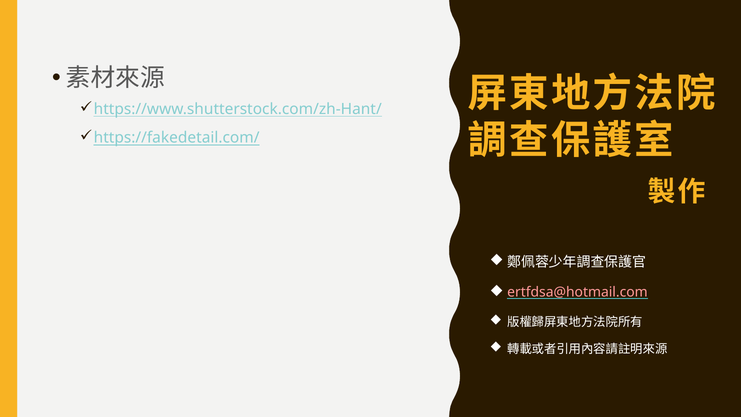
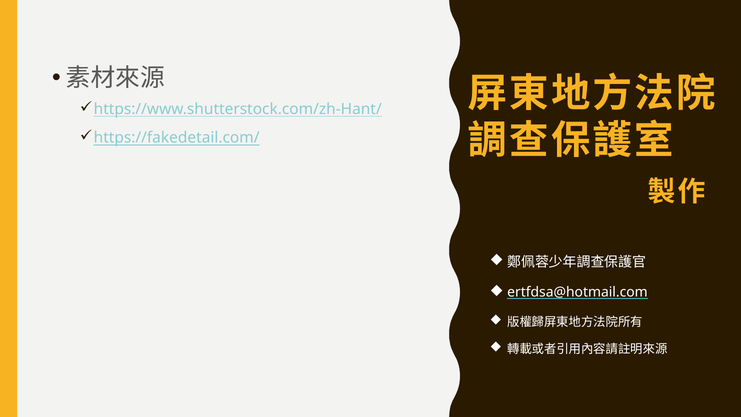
ertfdsa@hotmail.com colour: pink -> white
